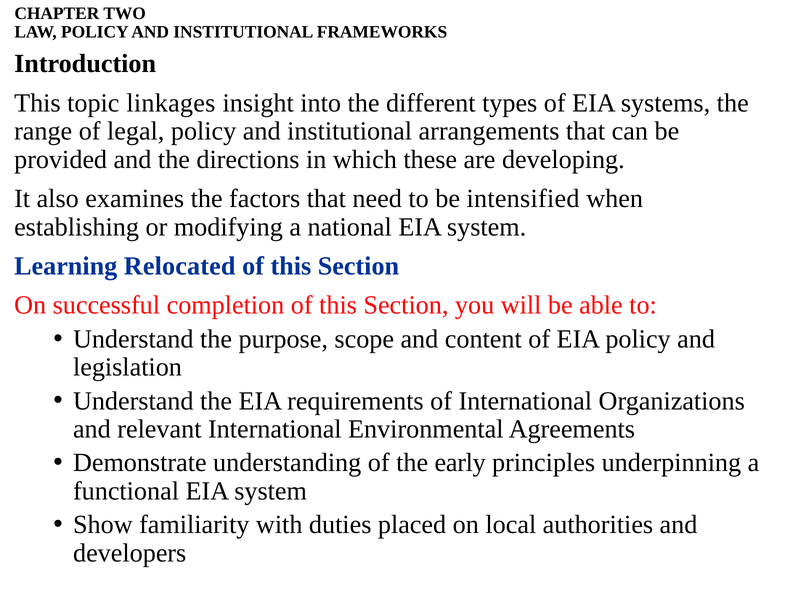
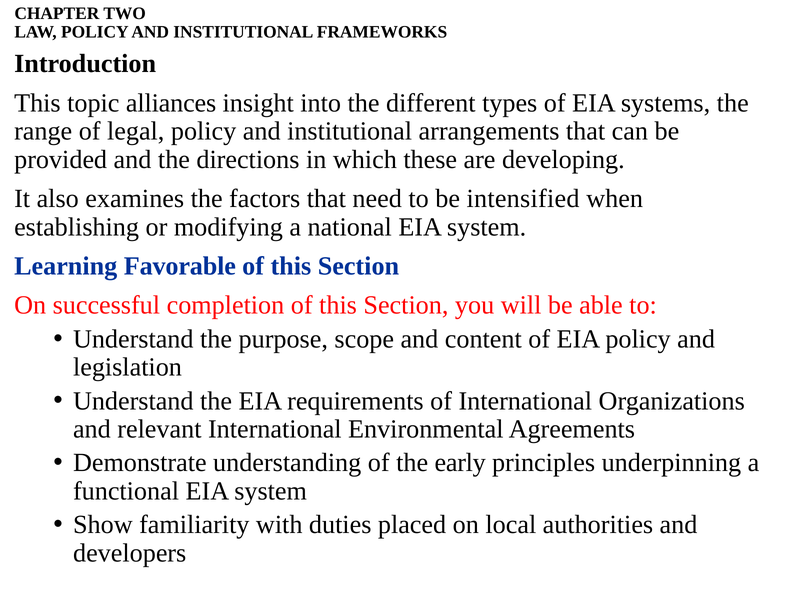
linkages: linkages -> alliances
Relocated: Relocated -> Favorable
